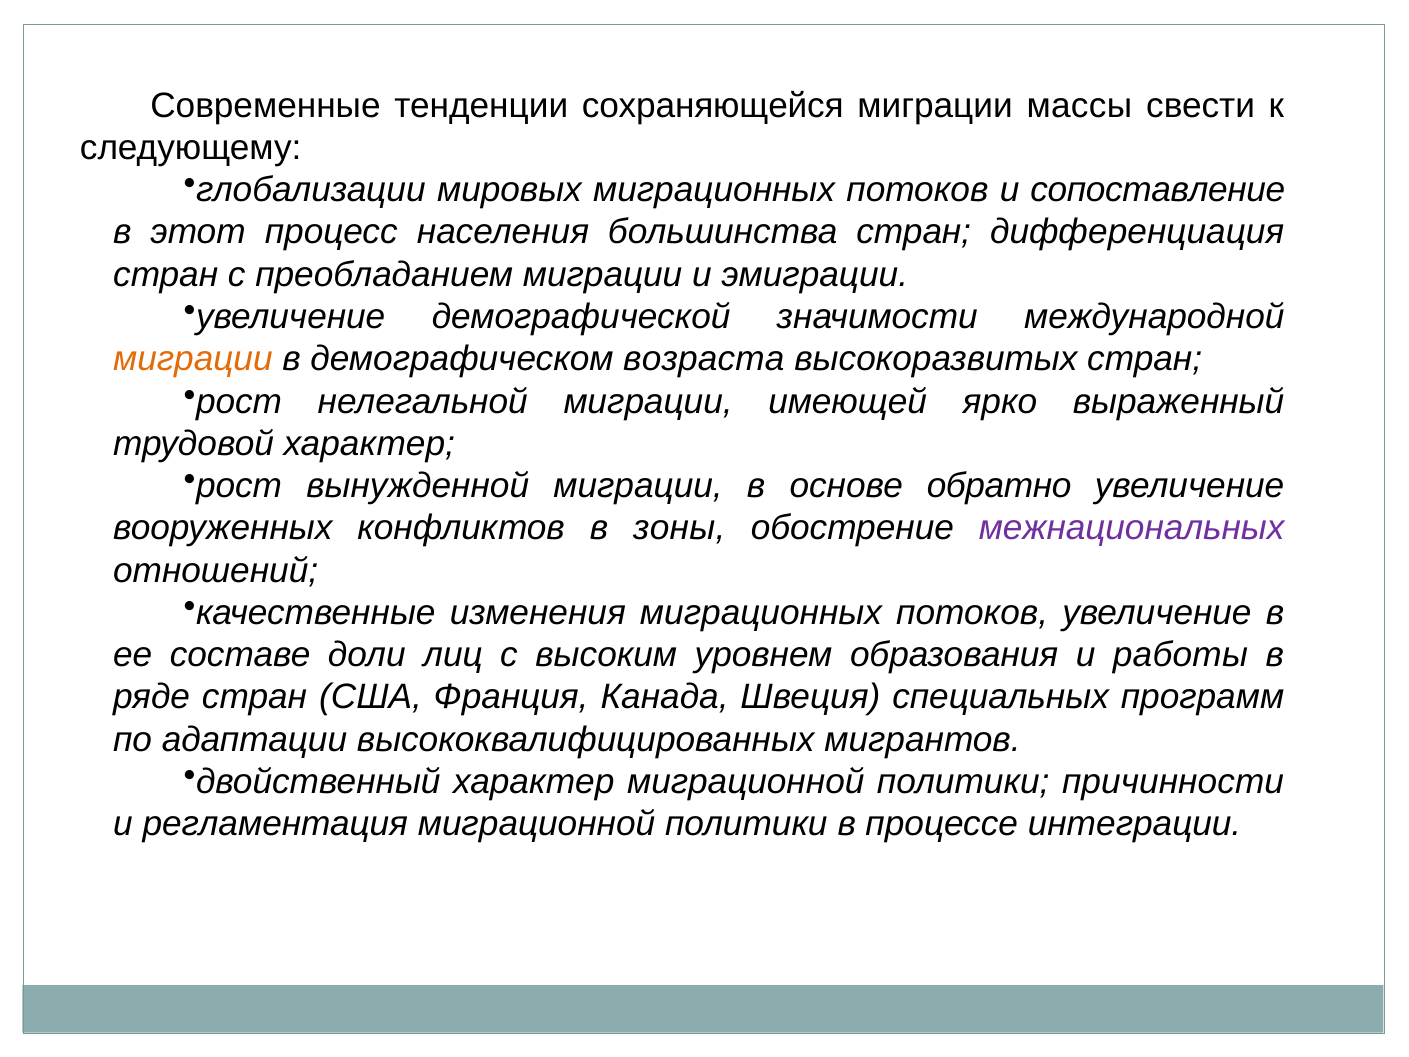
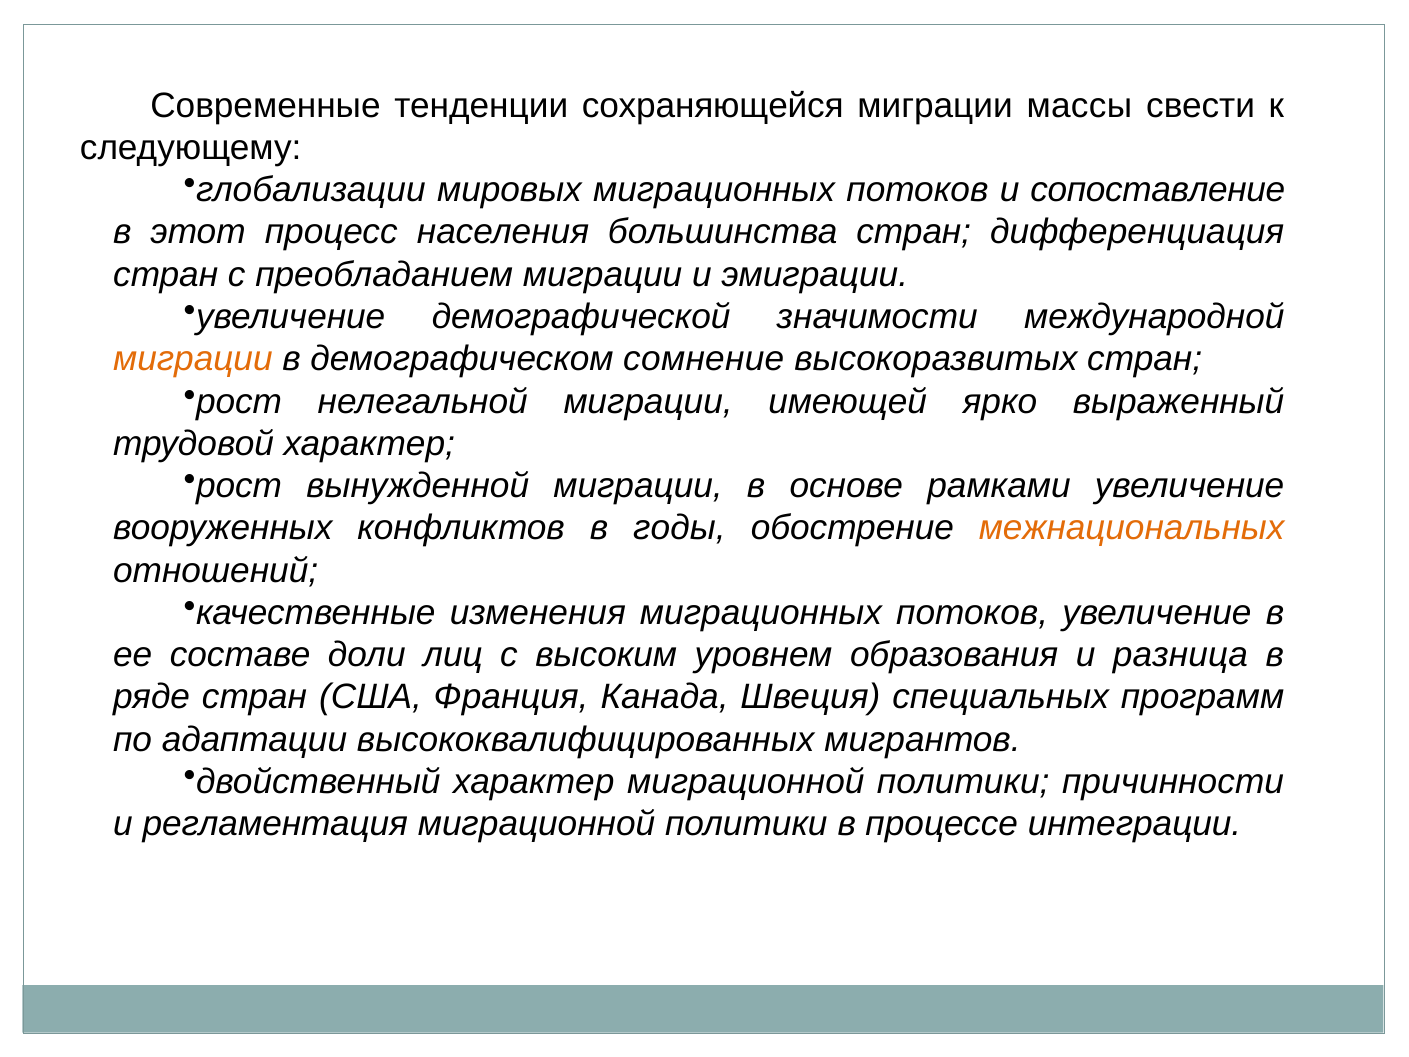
возраста: возраста -> сомнение
обратно: обратно -> рамками
зоны: зоны -> годы
межнациональных colour: purple -> orange
работы: работы -> разница
